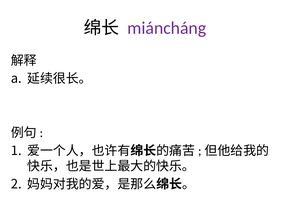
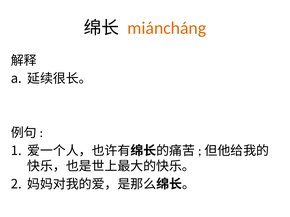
miáncháng colour: purple -> orange
